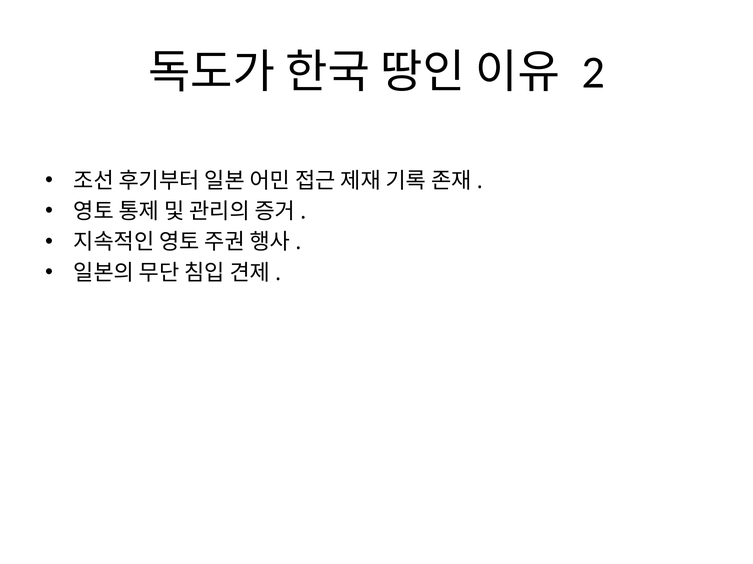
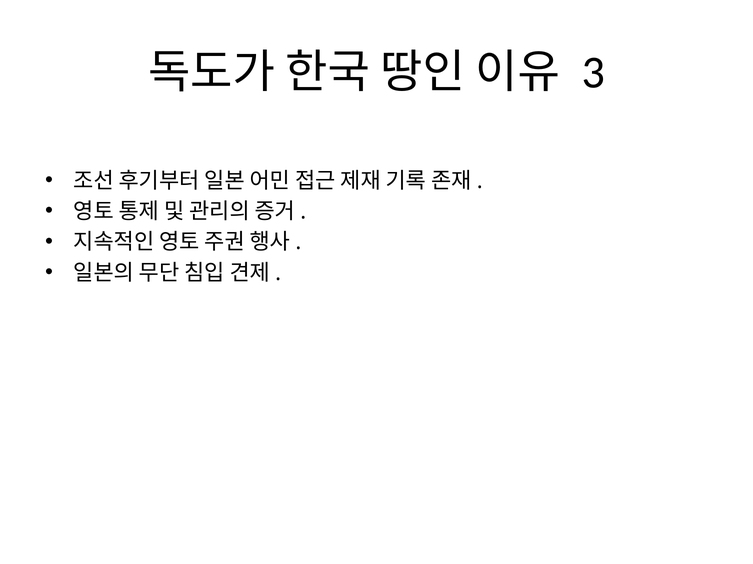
2: 2 -> 3
